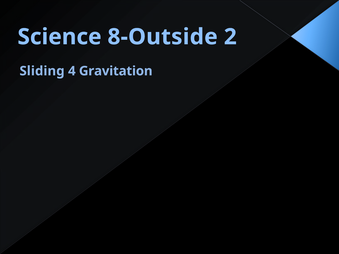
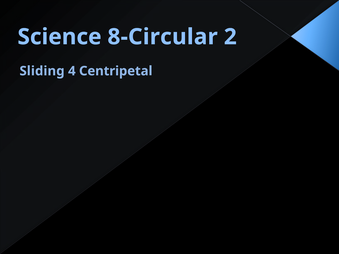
8-Outside: 8-Outside -> 8-Circular
Gravitation: Gravitation -> Centripetal
